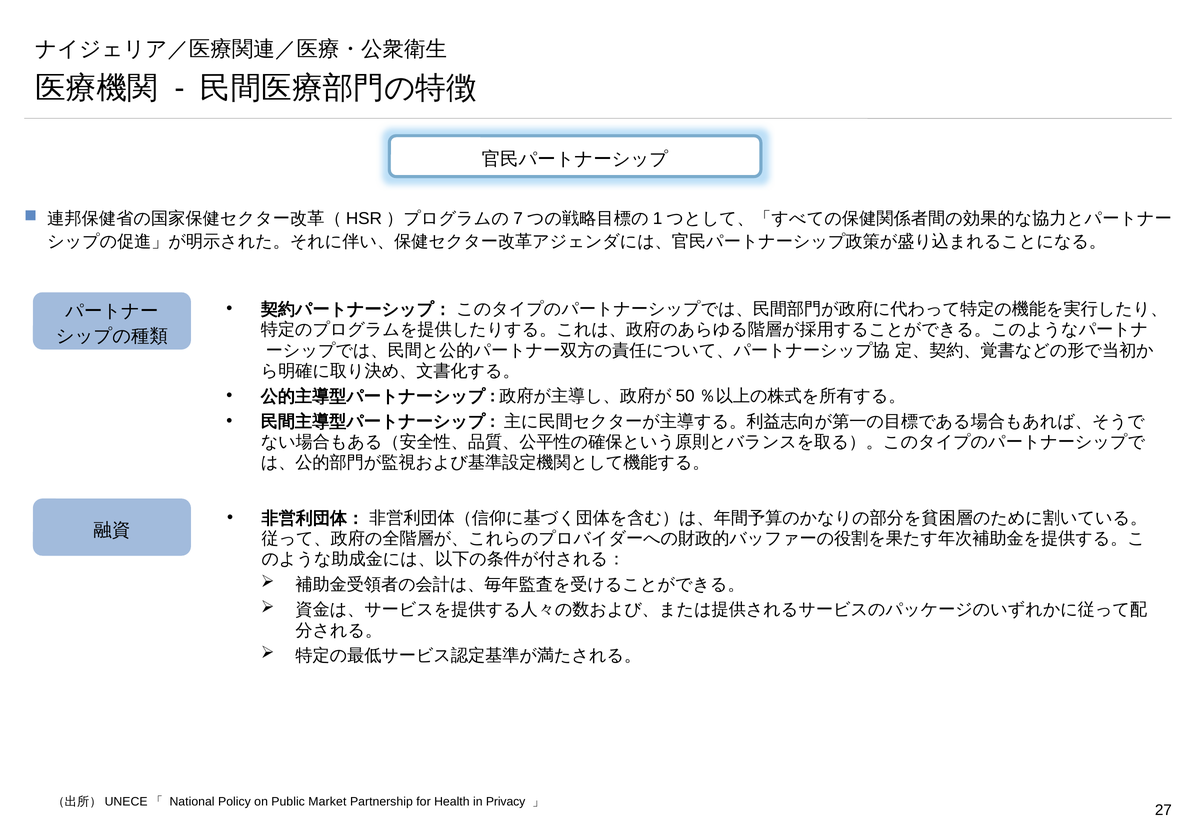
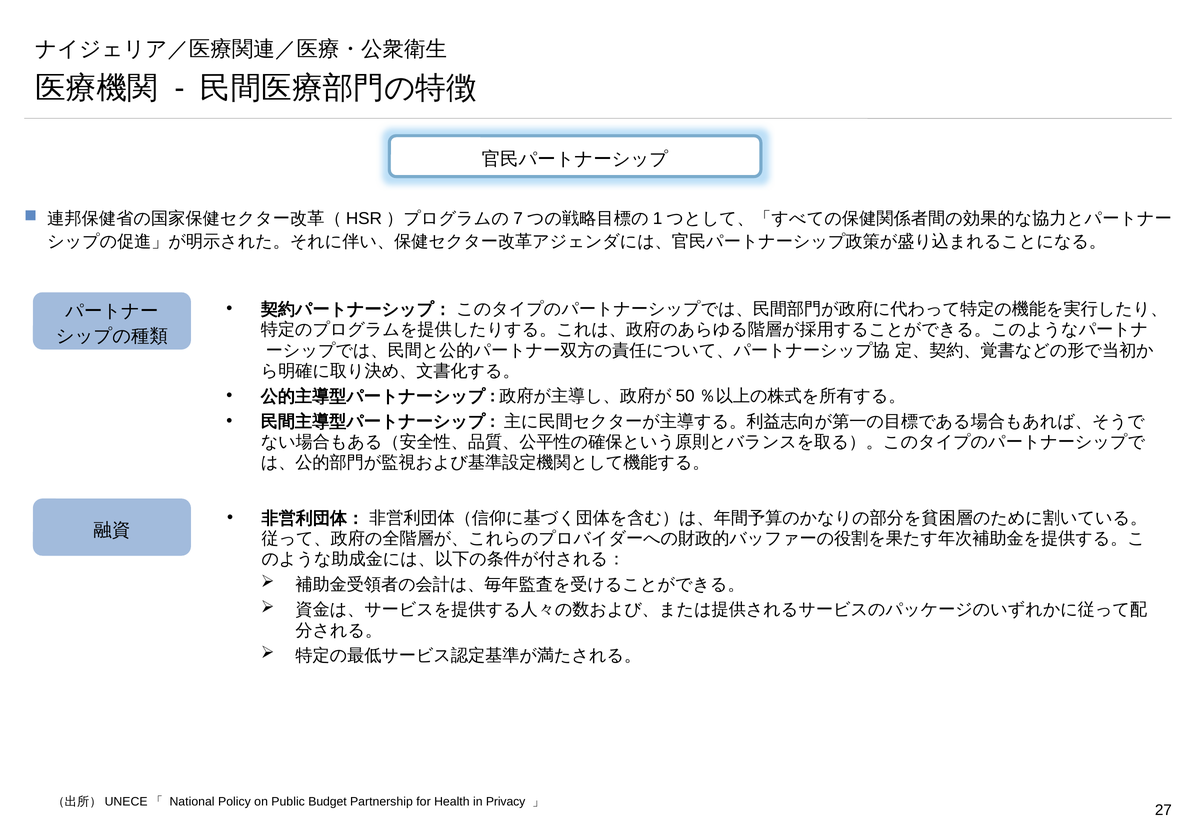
Market: Market -> Budget
